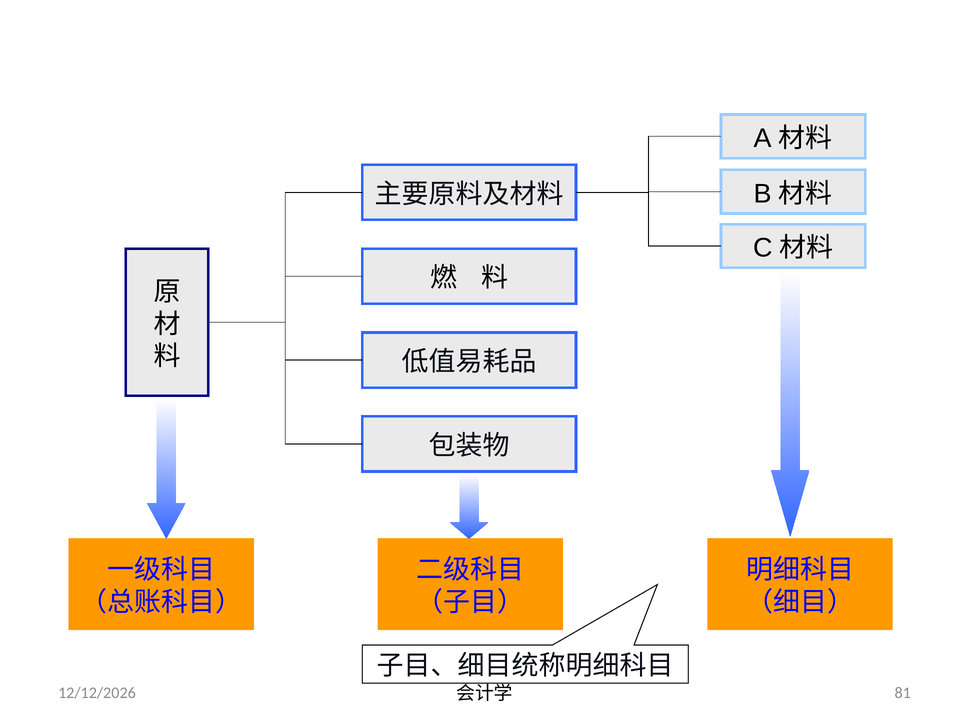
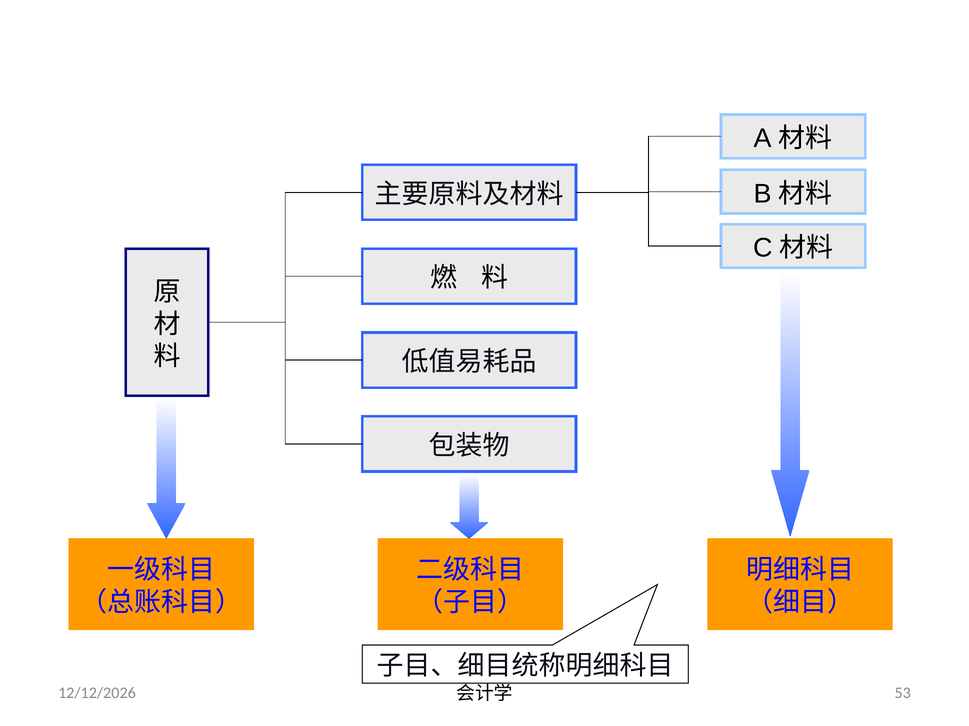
81: 81 -> 53
